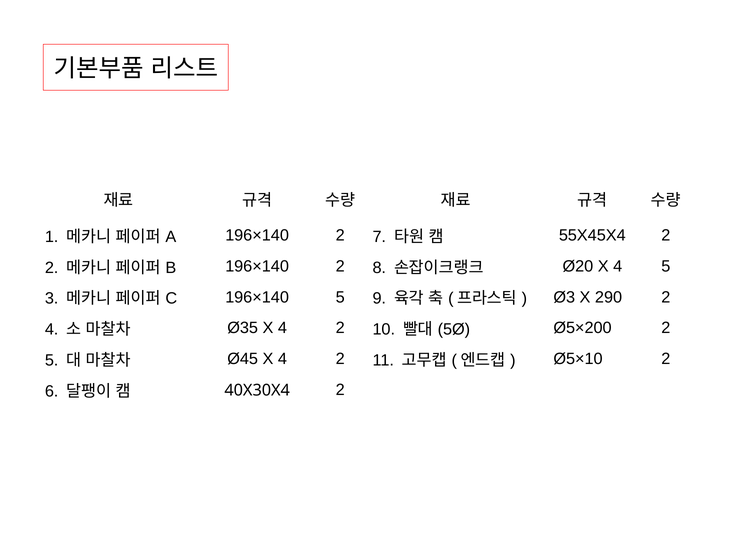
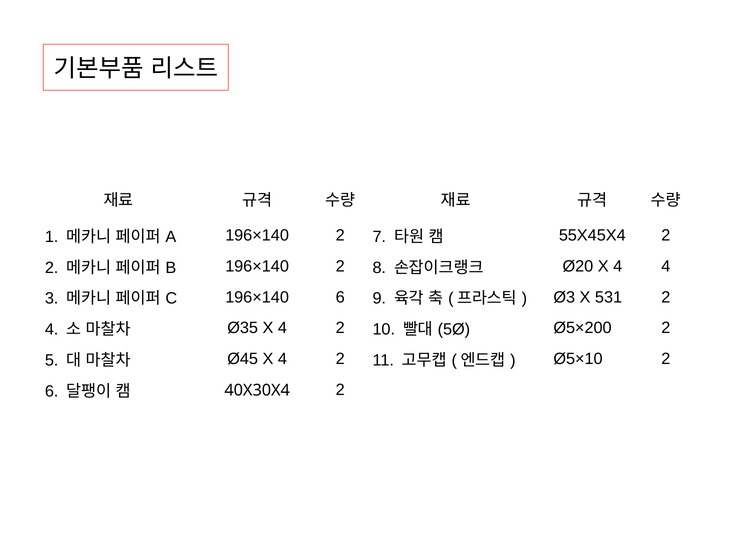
4 5: 5 -> 4
196×140 5: 5 -> 6
290: 290 -> 531
